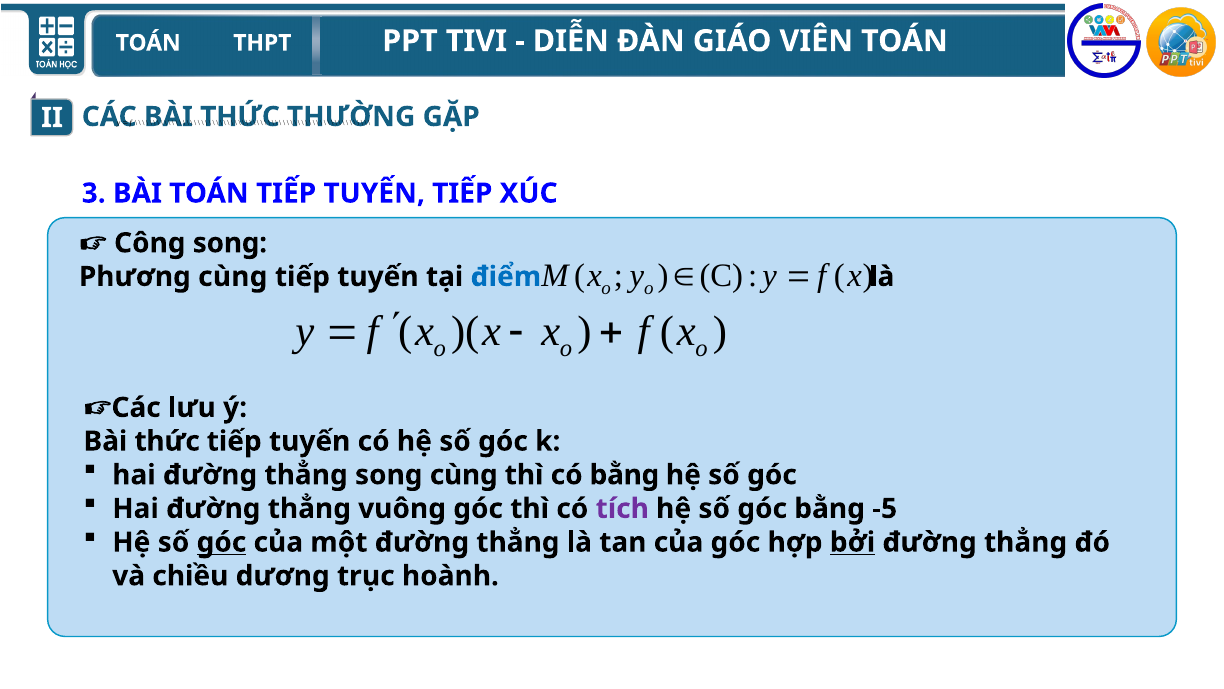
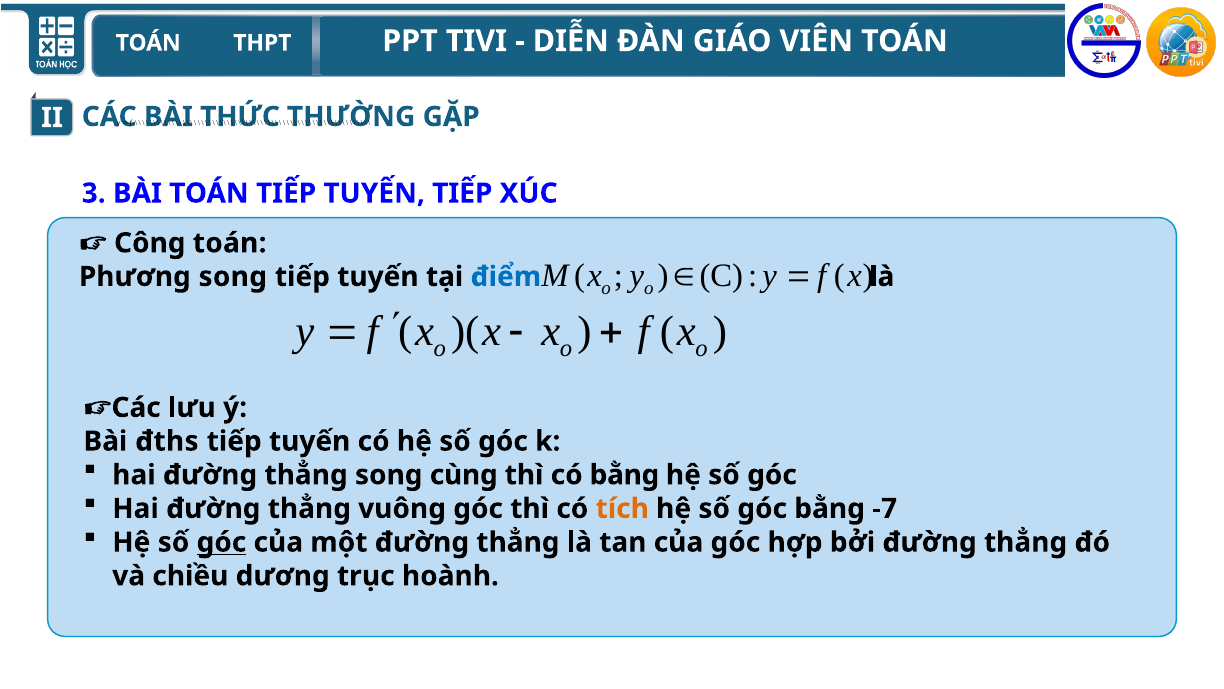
Công song: song -> toán
Phương cùng: cùng -> song
thức at (167, 441): thức -> đths
tích colour: purple -> orange
-5: -5 -> -7
bởi underline: present -> none
